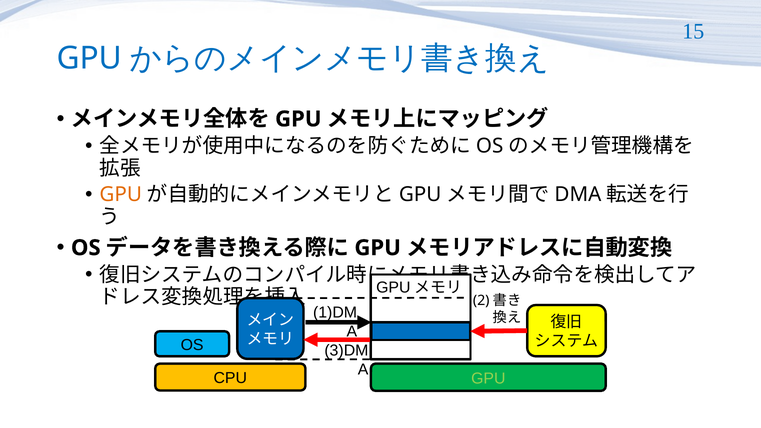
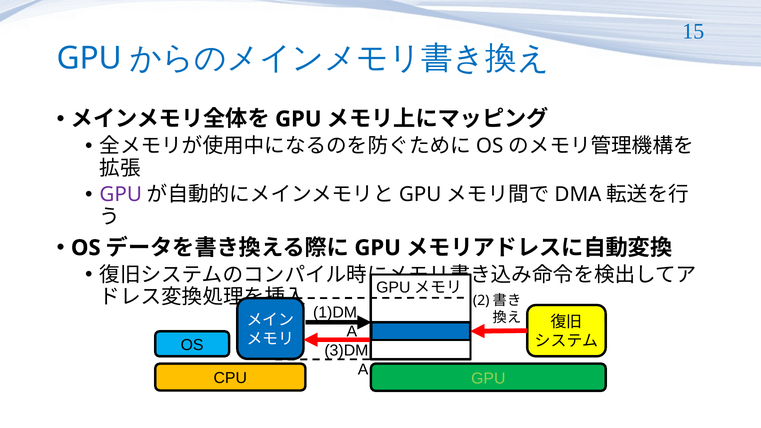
GPU at (121, 195) colour: orange -> purple
